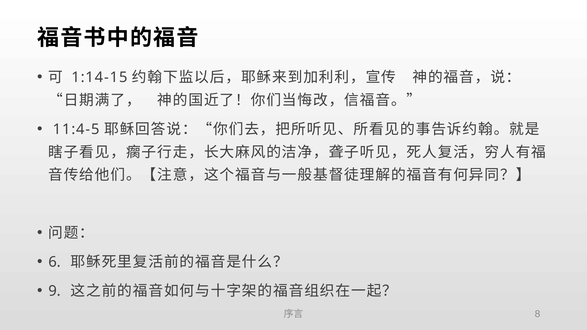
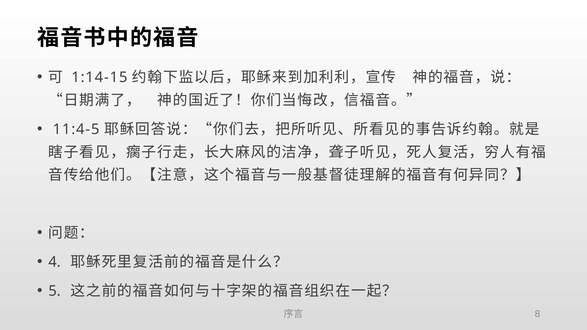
6: 6 -> 4
9: 9 -> 5
